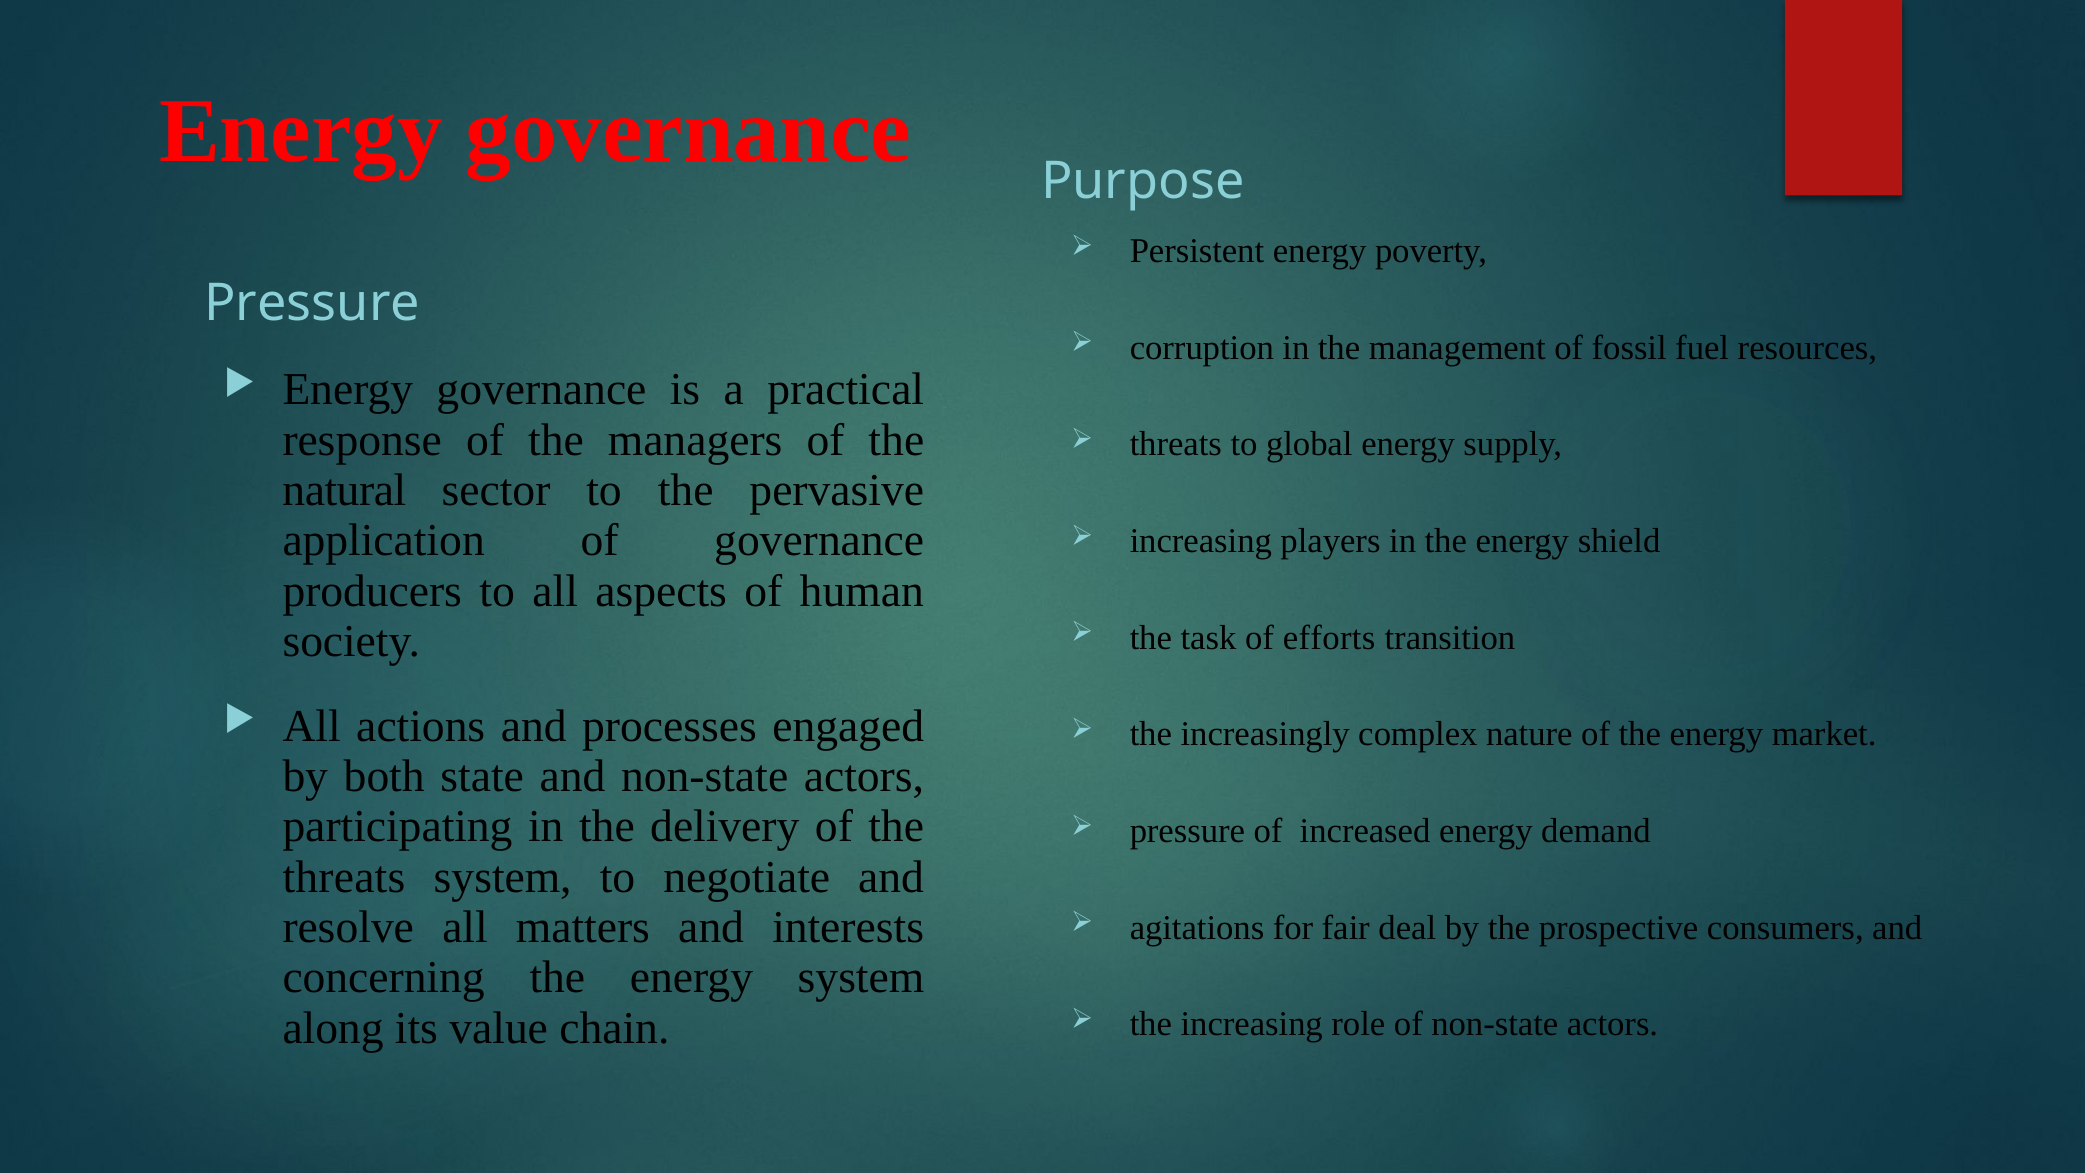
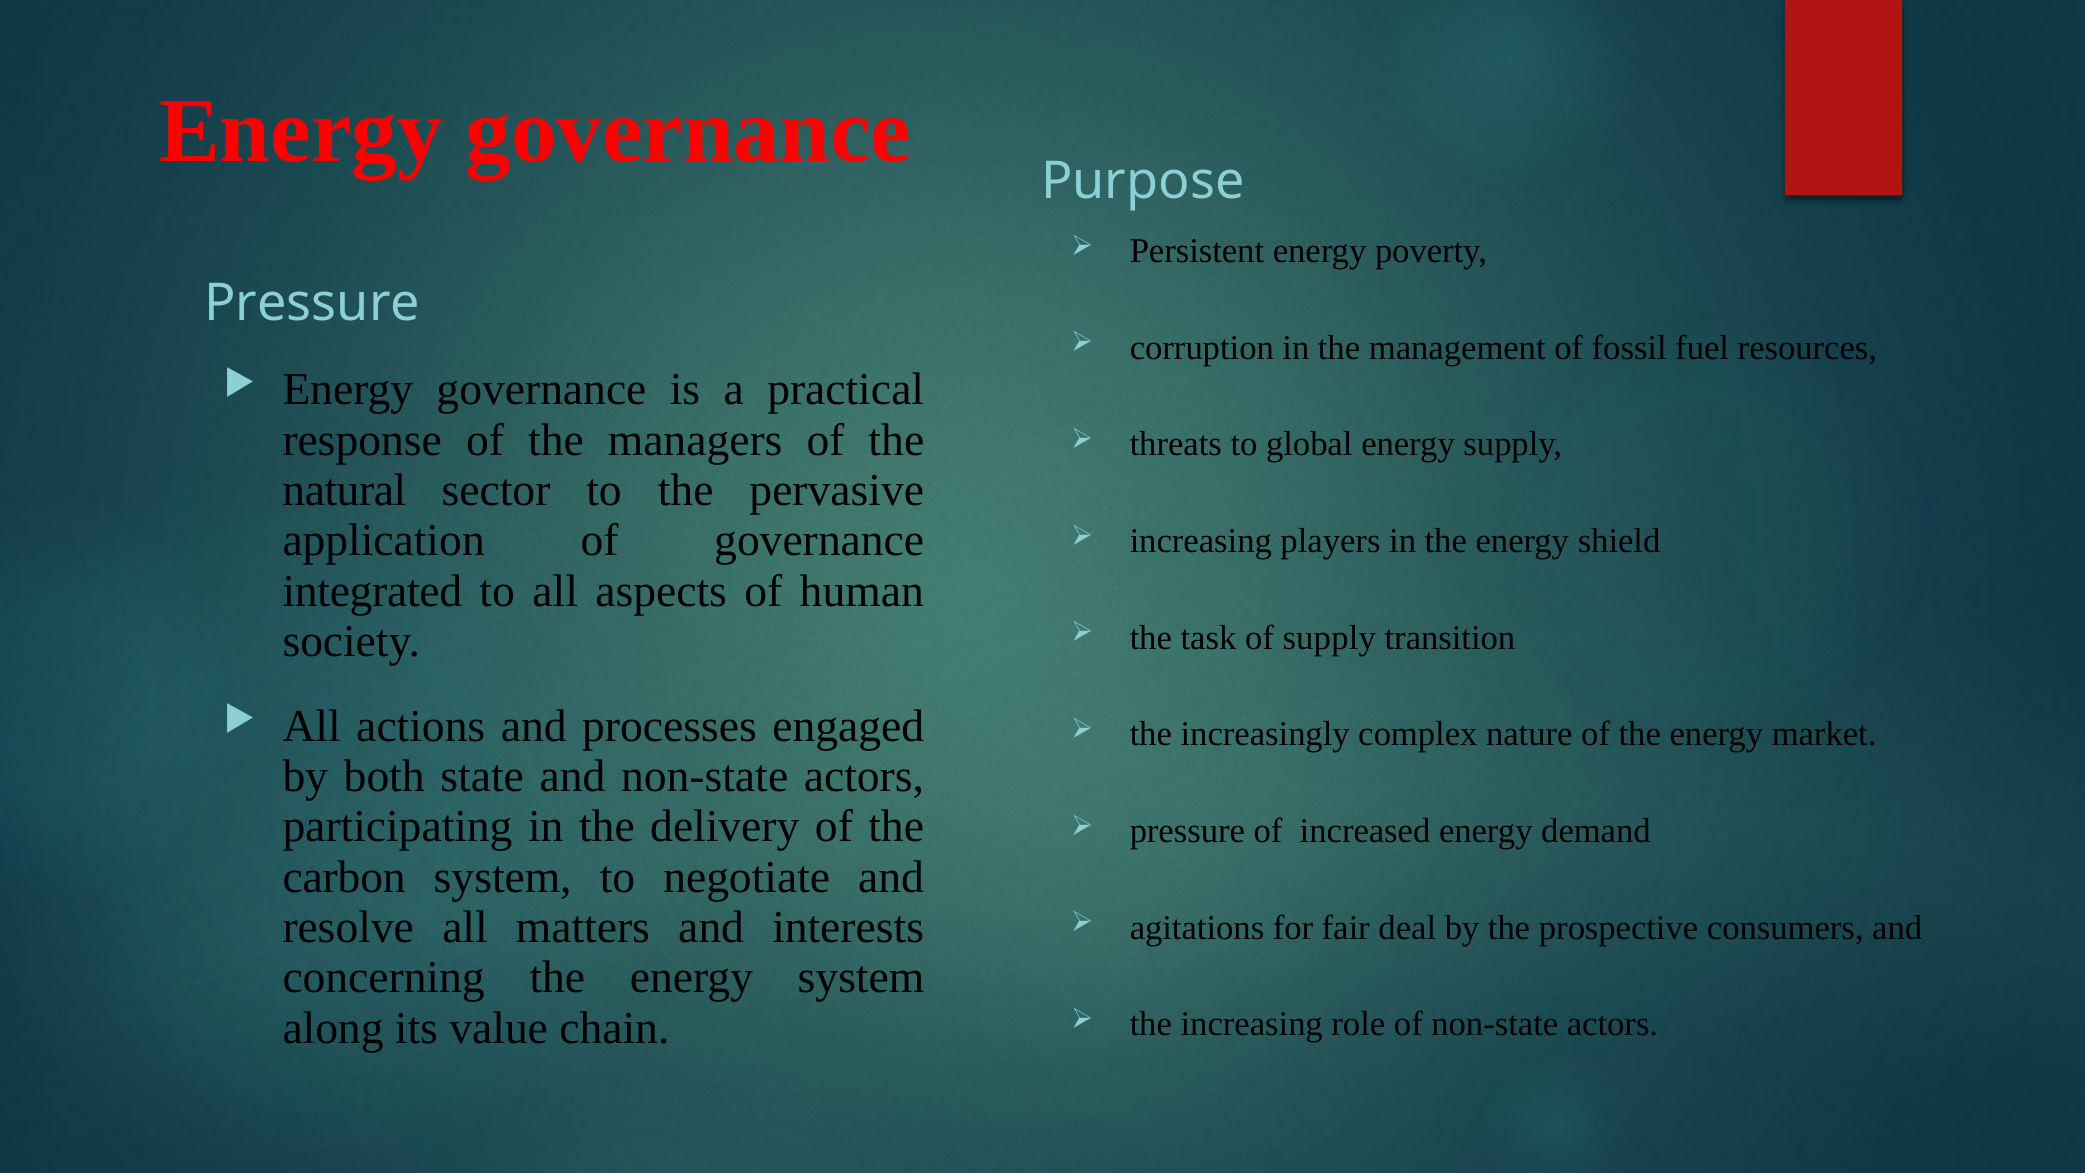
producers: producers -> integrated
of efforts: efforts -> supply
threats at (344, 877): threats -> carbon
